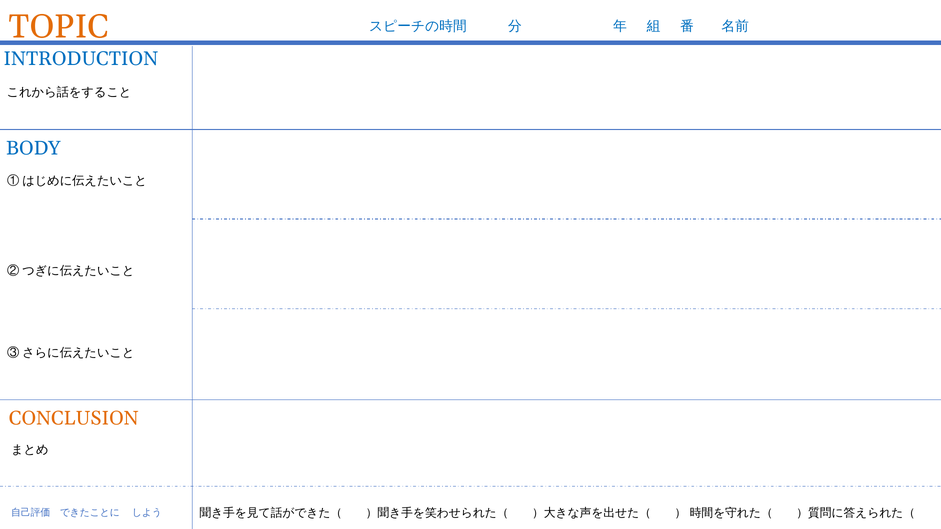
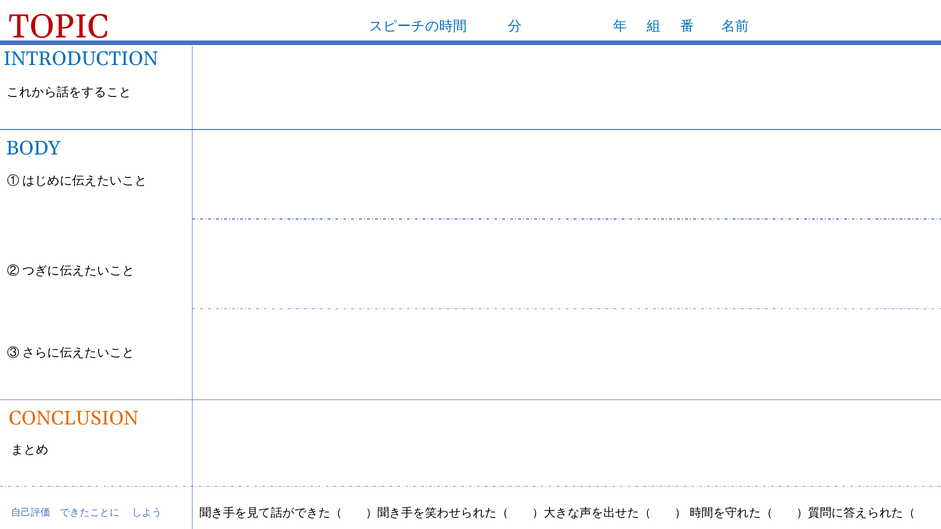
TOPIC colour: orange -> red
